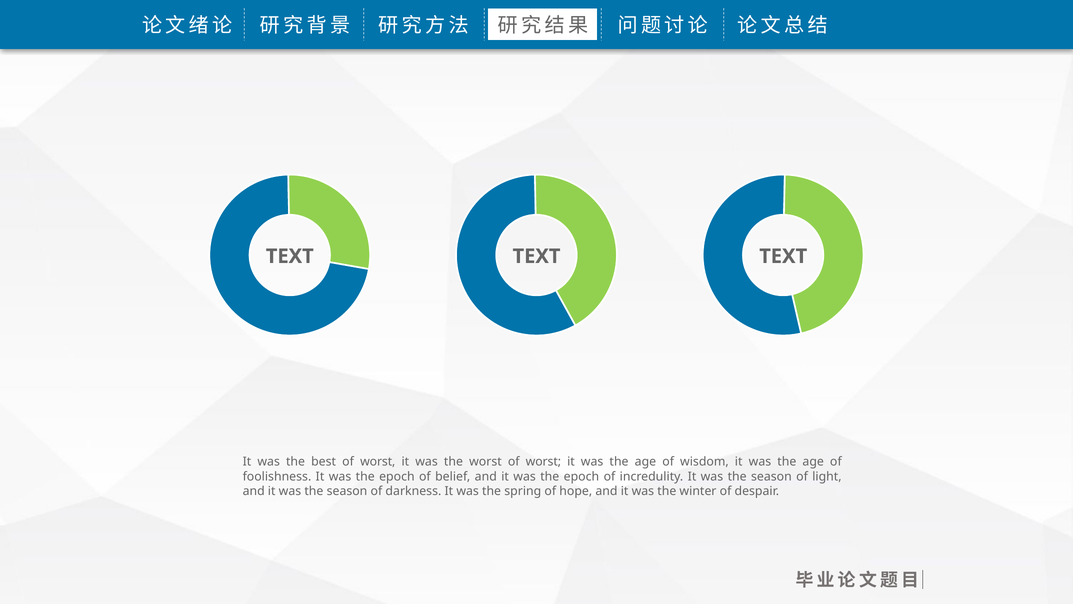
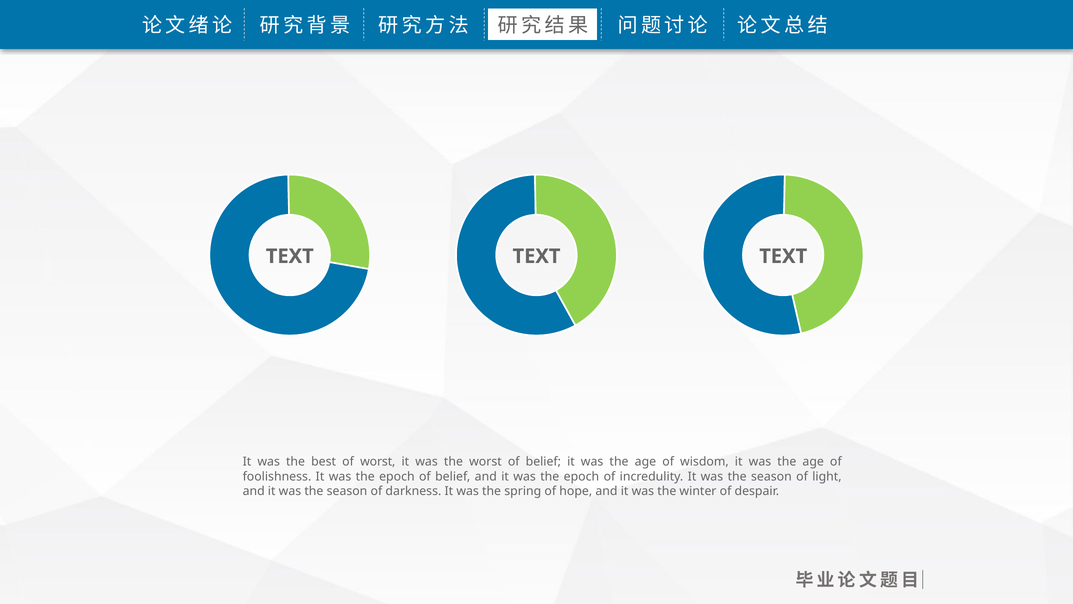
worst of worst: worst -> belief
